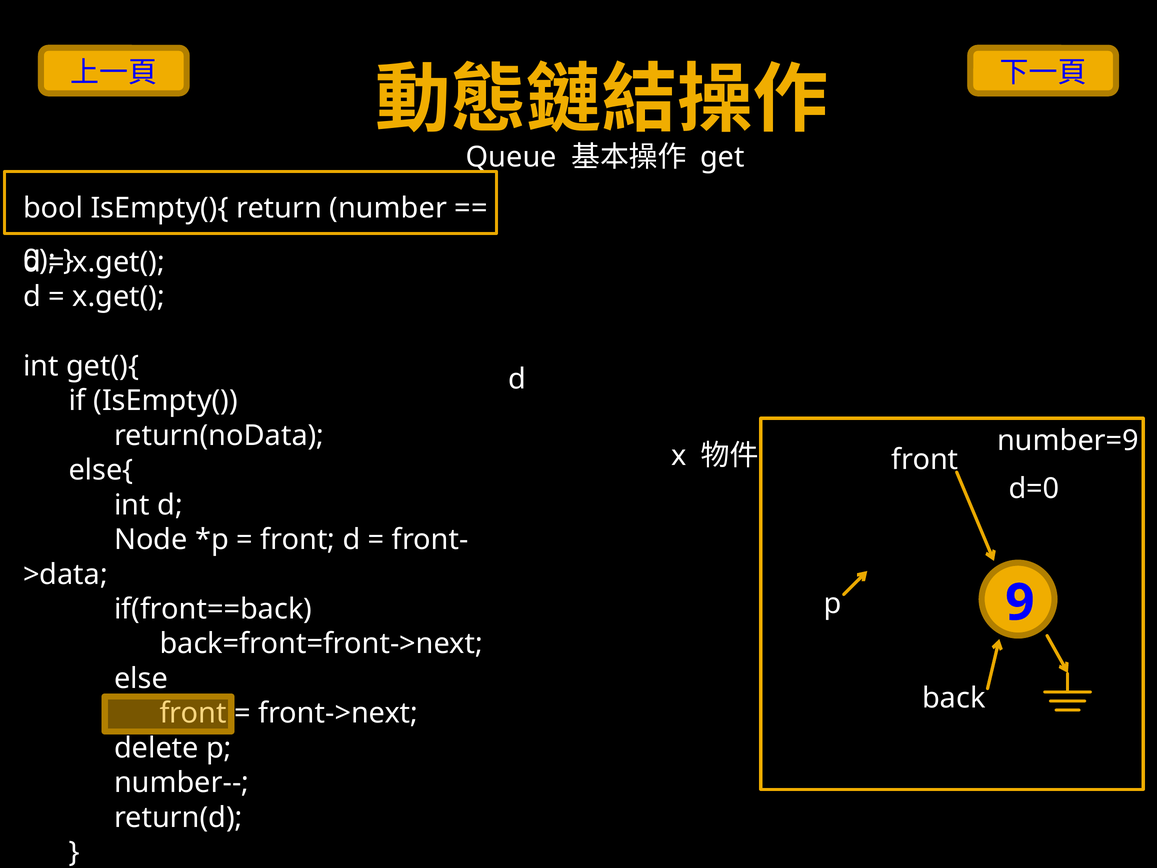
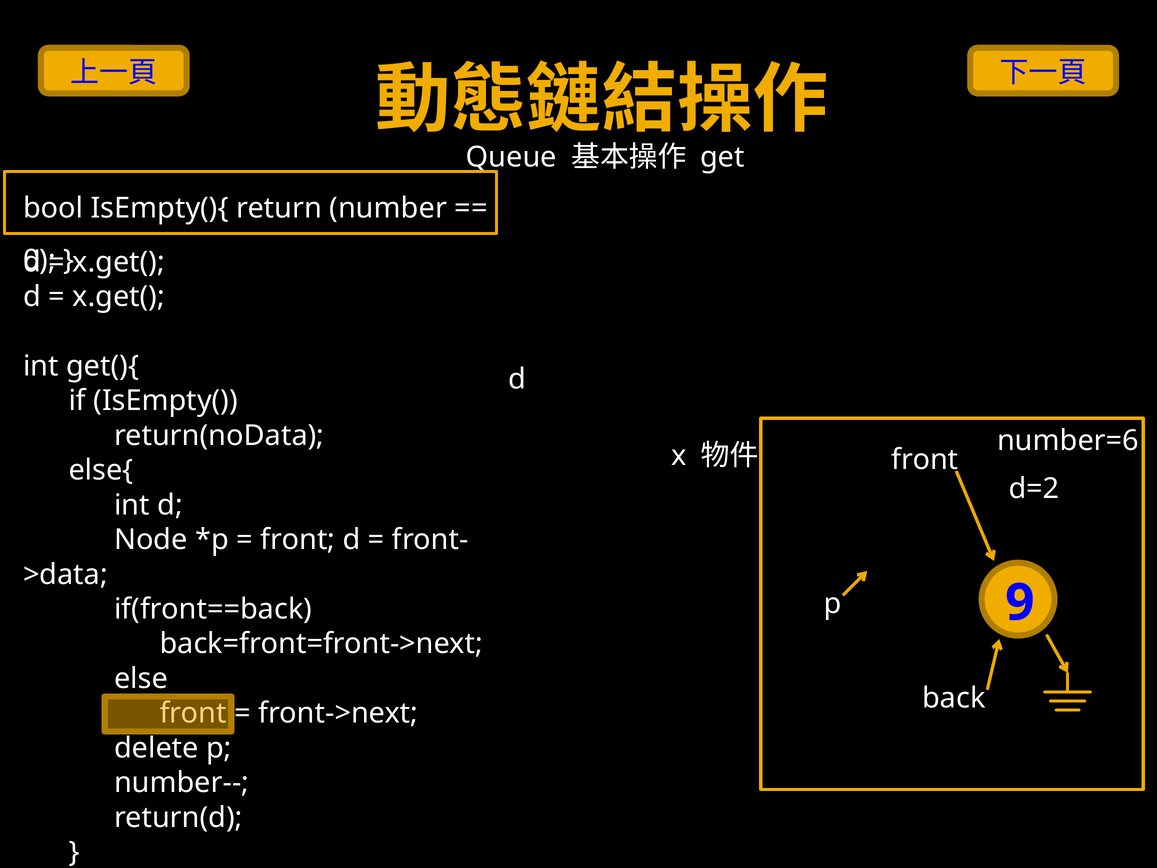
number=9: number=9 -> number=6
d=0: d=0 -> d=2
